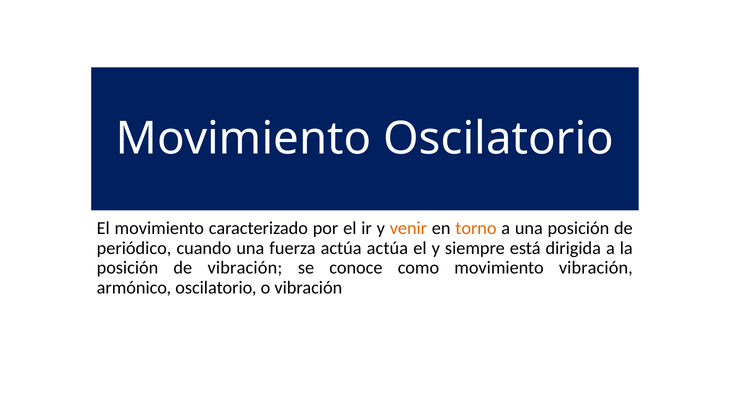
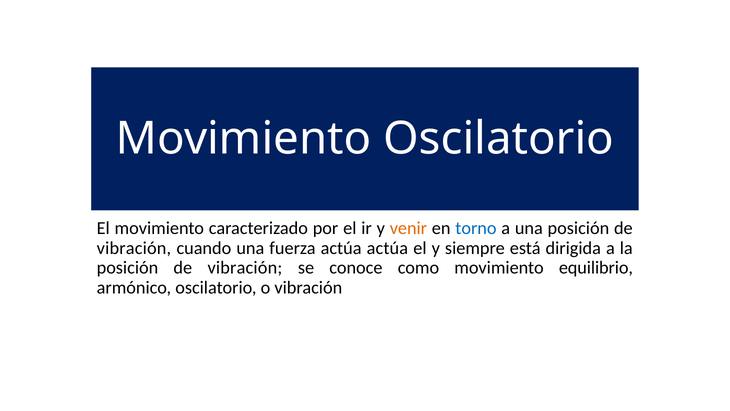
torno colour: orange -> blue
periódico at (134, 248): periódico -> vibración
movimiento vibración: vibración -> equilibrio
